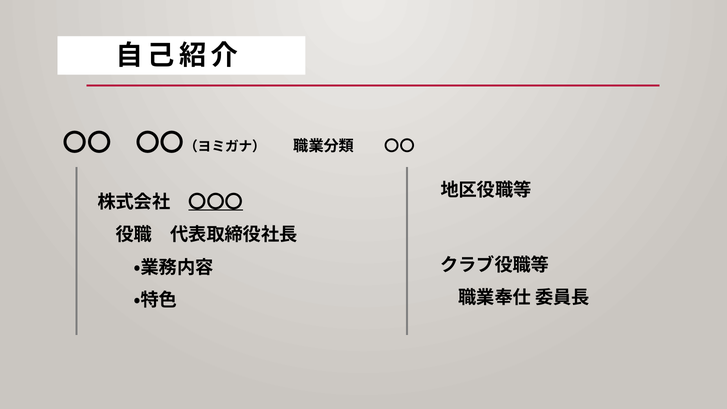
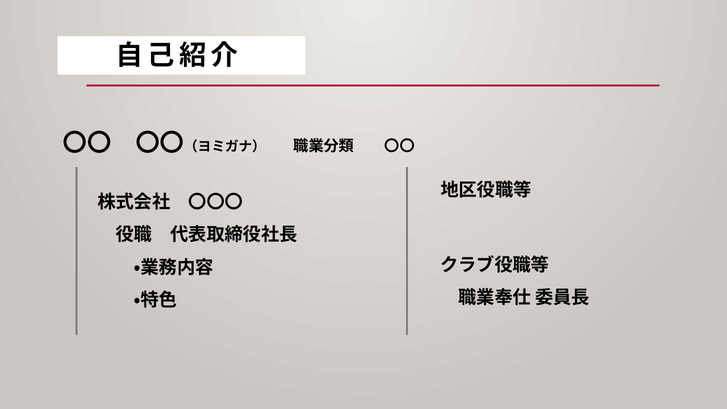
〇〇〇 underline: present -> none
